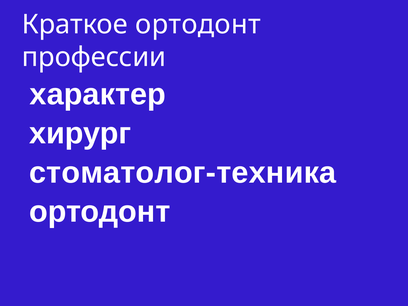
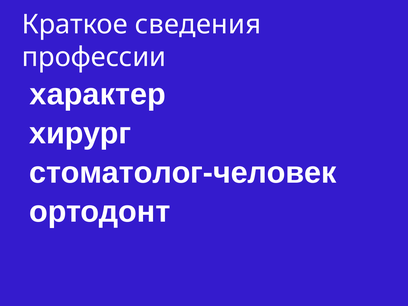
Краткое ортодонт: ортодонт -> сведения
стоматолог-техника: стоматолог-техника -> стоматолог-человек
